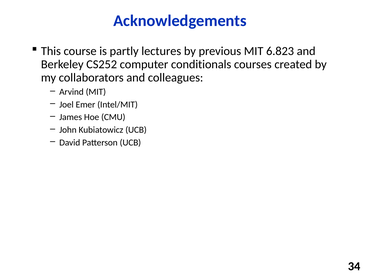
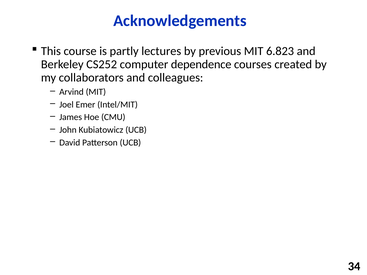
conditionals: conditionals -> dependence
